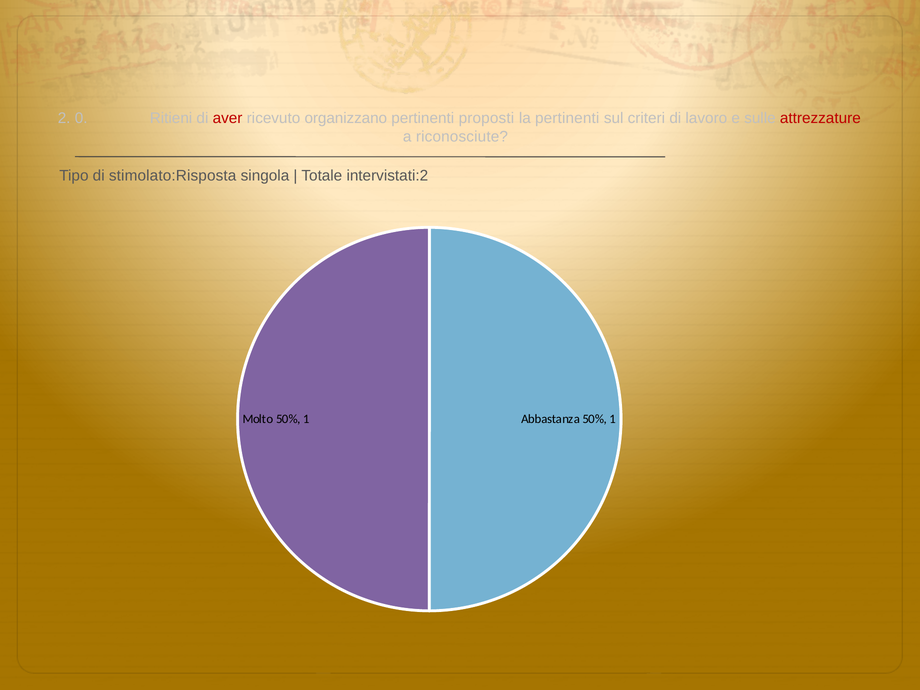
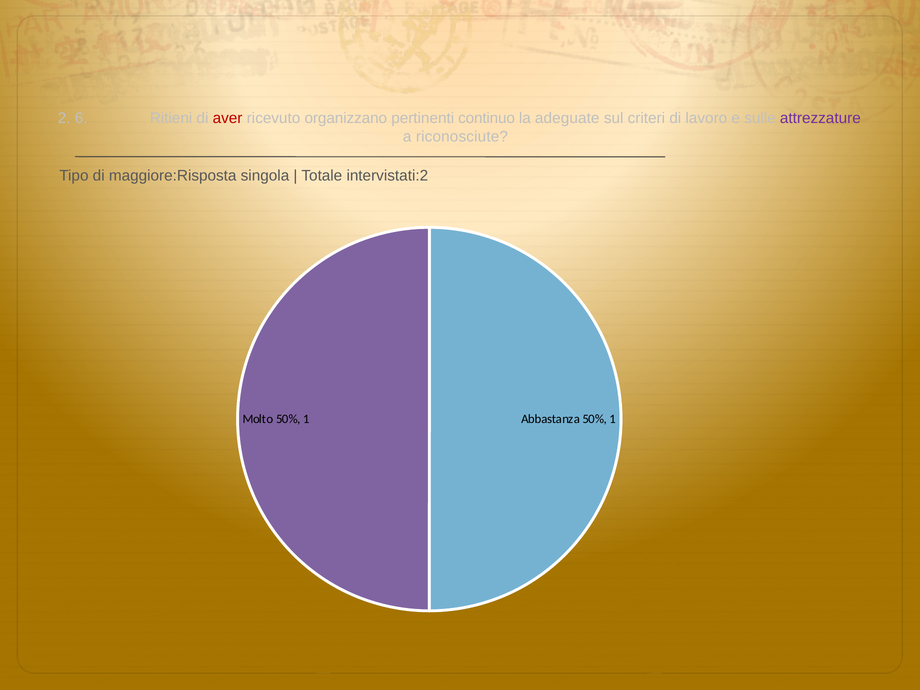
0: 0 -> 6
proposti: proposti -> continuo
la pertinenti: pertinenti -> adeguate
attrezzature colour: red -> purple
stimolato:Risposta: stimolato:Risposta -> maggiore:Risposta
